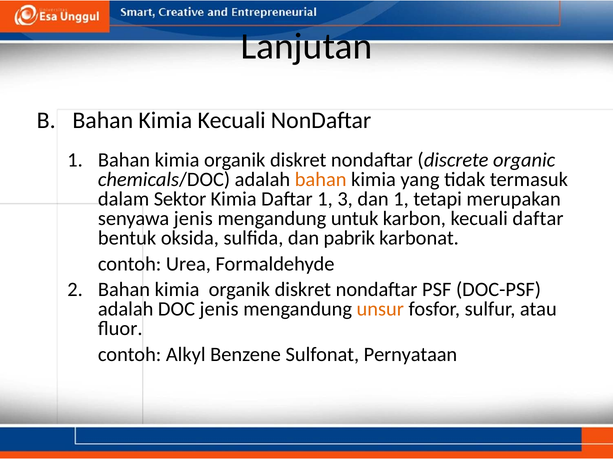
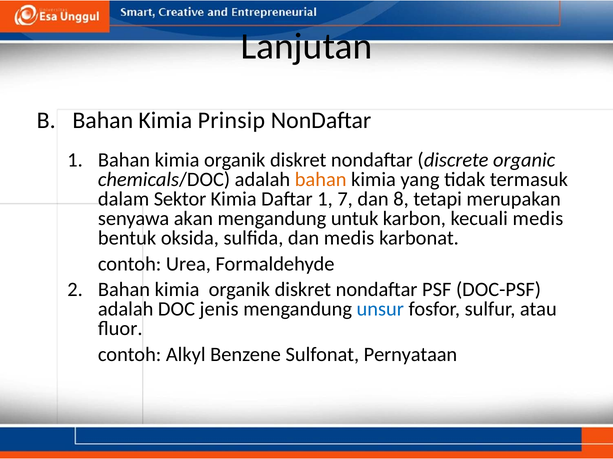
Kimia Kecuali: Kecuali -> Prinsip
3: 3 -> 7
dan 1: 1 -> 8
senyawa jenis: jenis -> akan
kecuali daftar: daftar -> medis
dan pabrik: pabrik -> medis
unsur colour: orange -> blue
